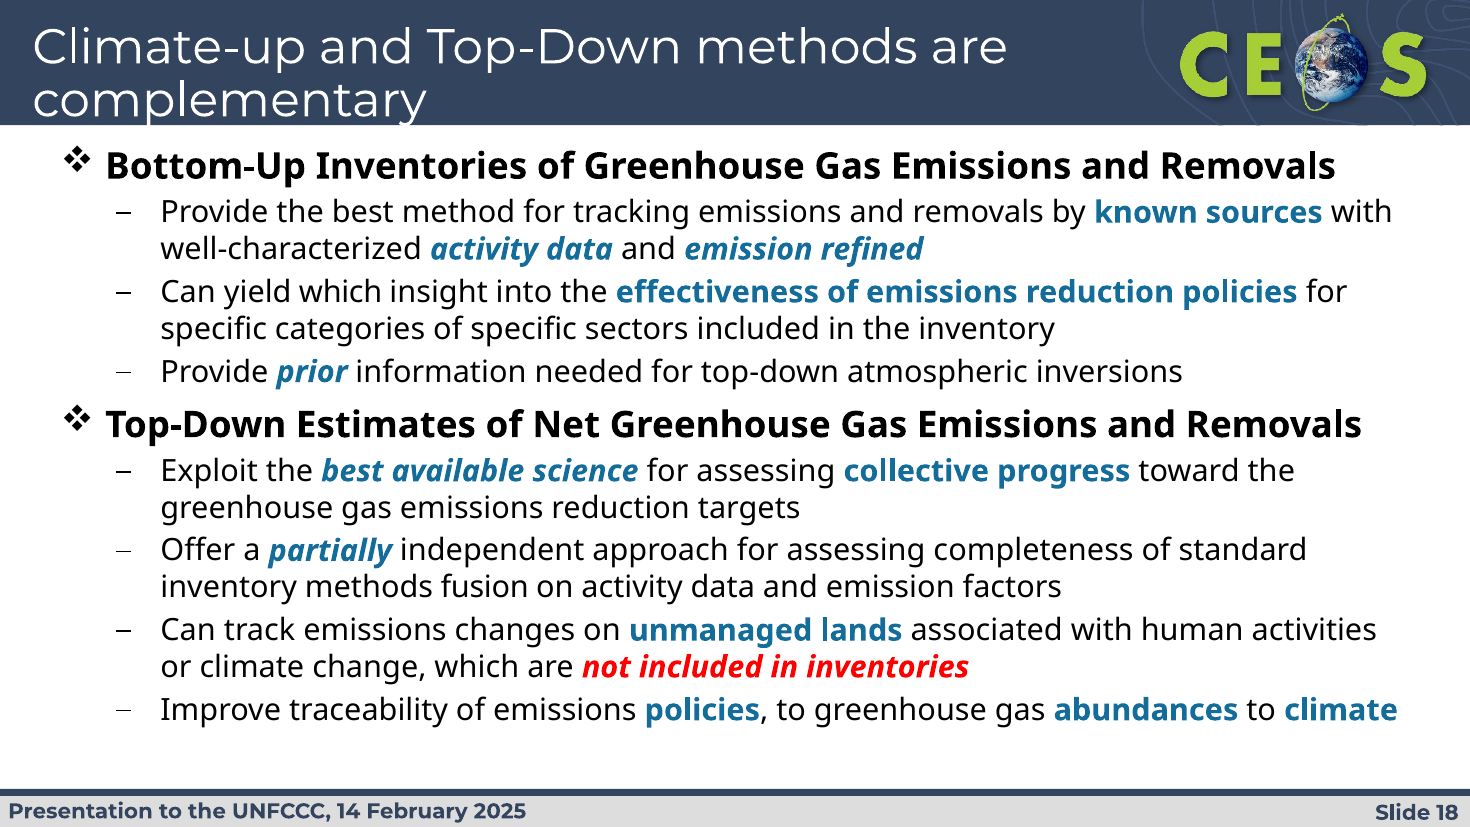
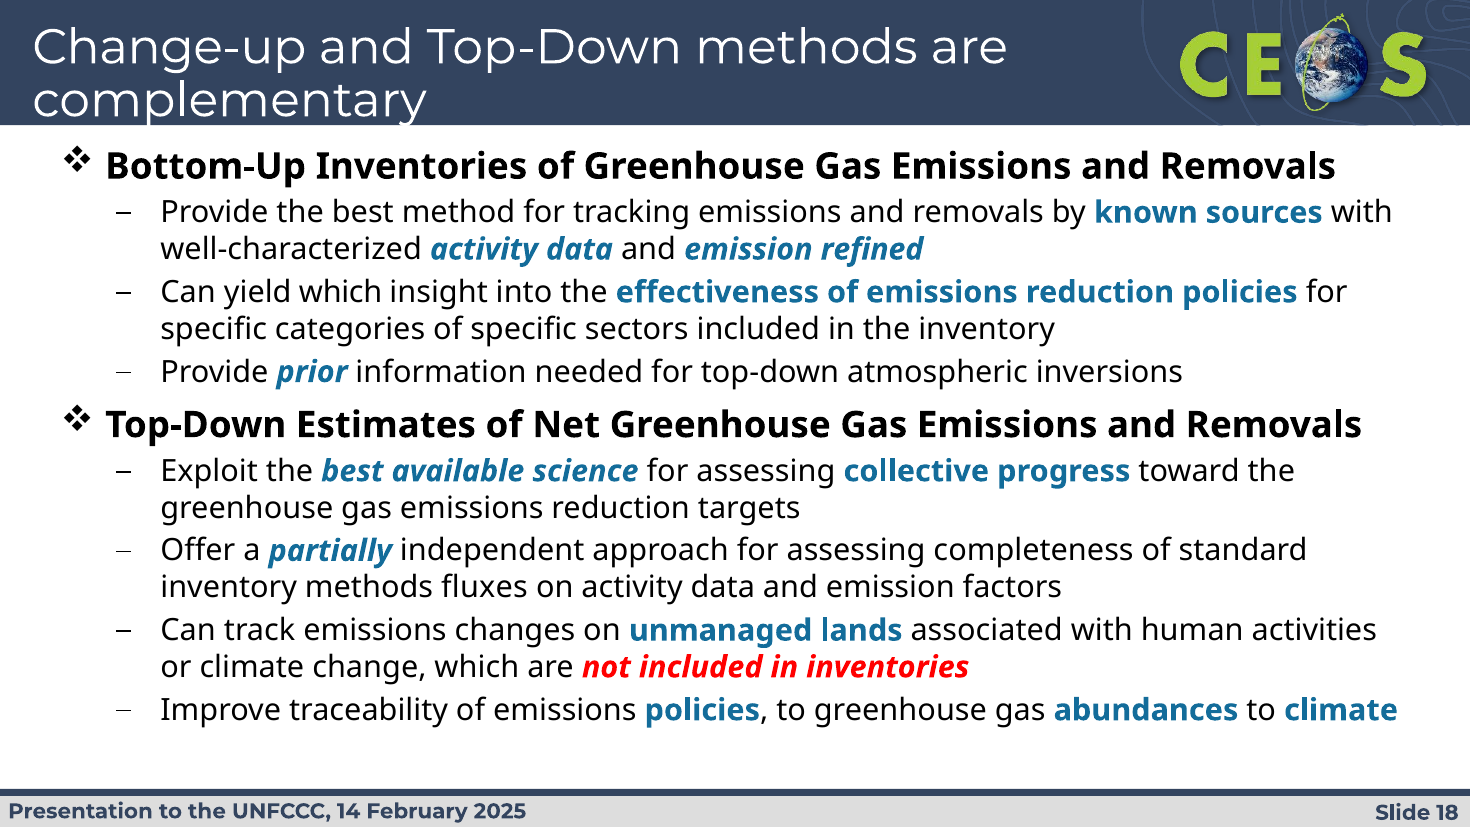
Climate-up: Climate-up -> Change-up
fusion: fusion -> fluxes
